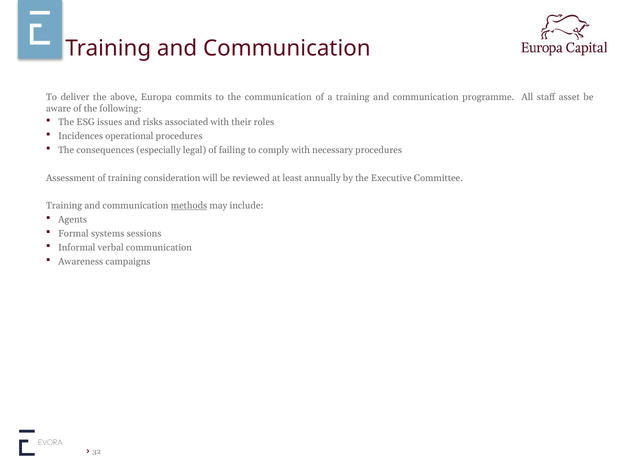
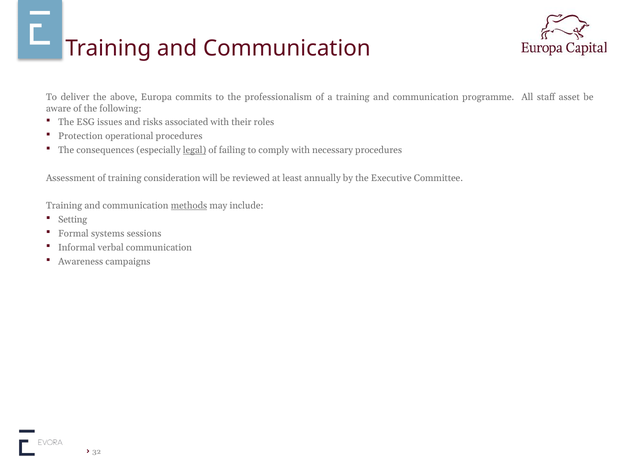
the communication: communication -> professionalism
Incidences: Incidences -> Protection
legal underline: none -> present
Agents: Agents -> Setting
